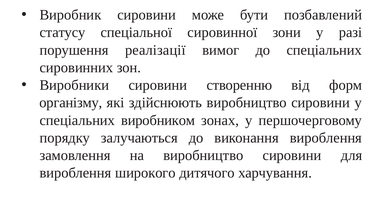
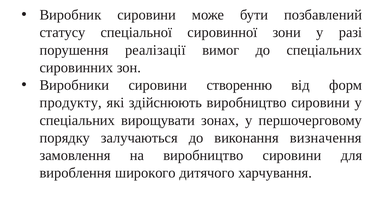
організму: організму -> продукту
виробником: виробником -> вирощувати
виконання вироблення: вироблення -> визначення
